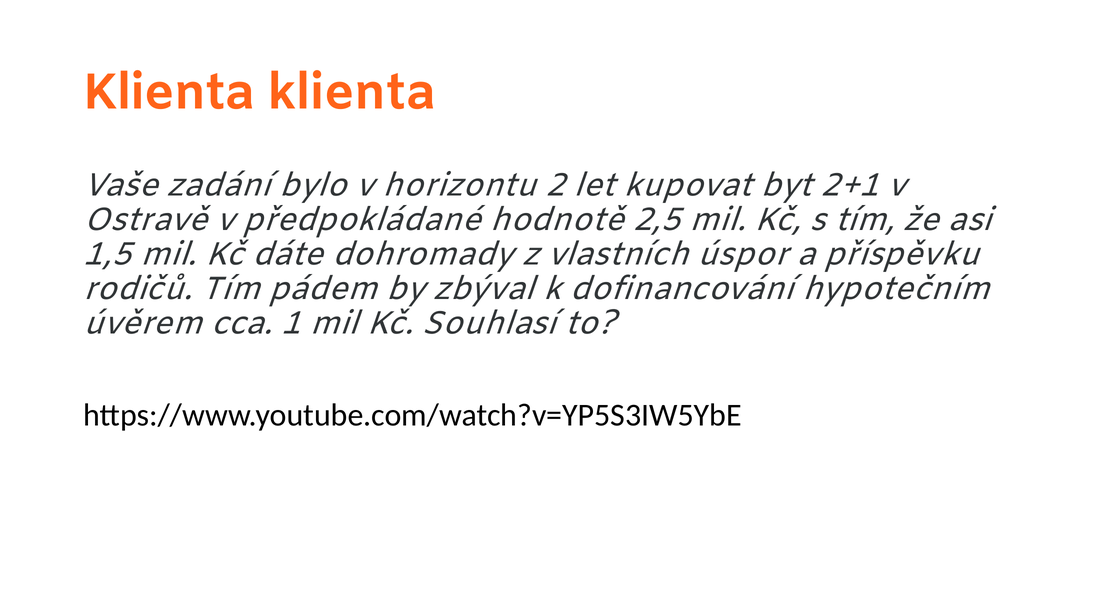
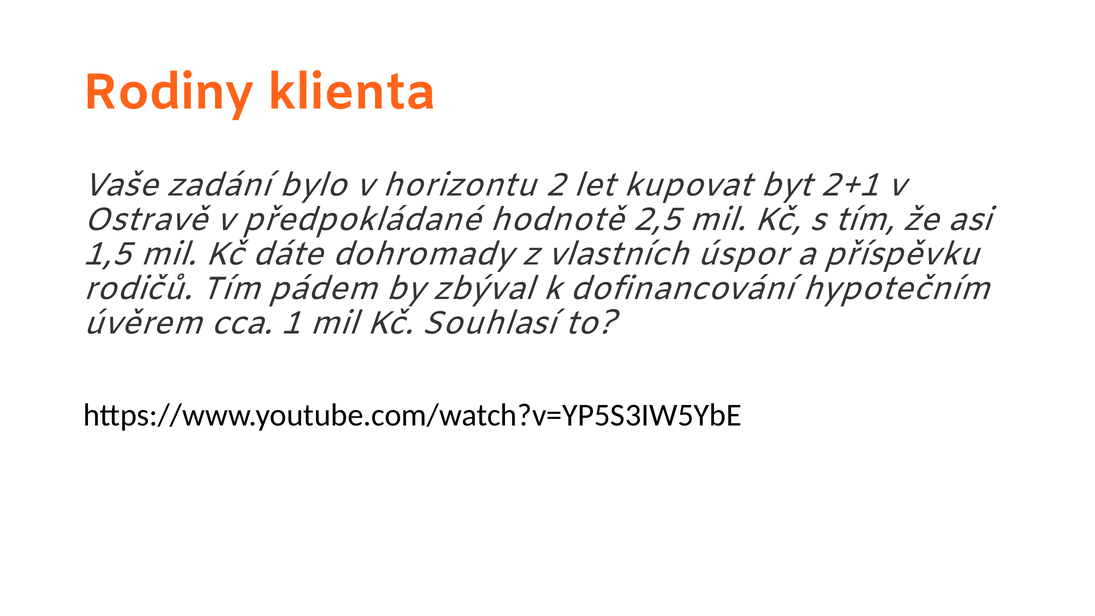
Klienta at (168, 92): Klienta -> Rodiny
